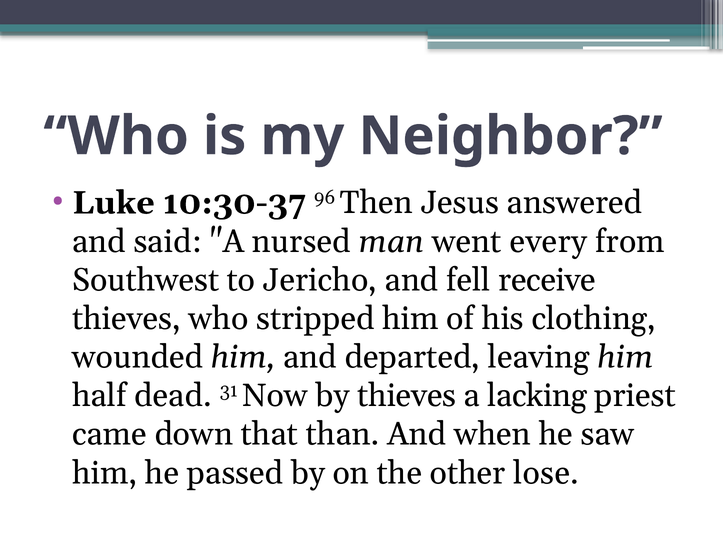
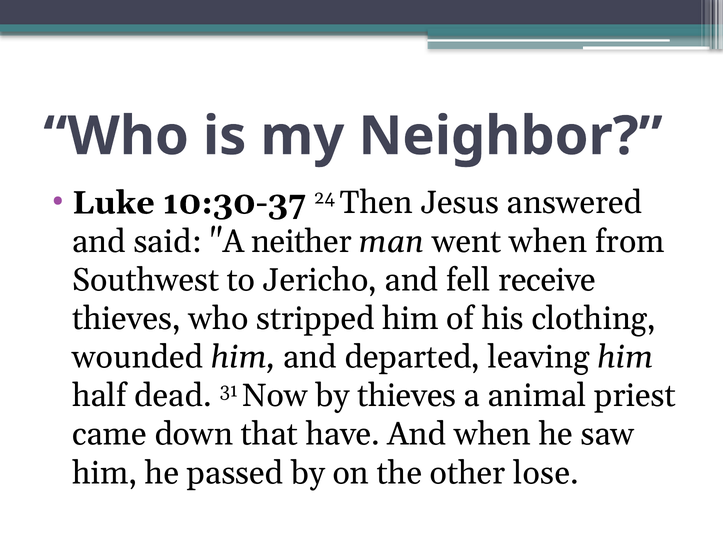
96: 96 -> 24
nursed: nursed -> neither
went every: every -> when
lacking: lacking -> animal
than: than -> have
